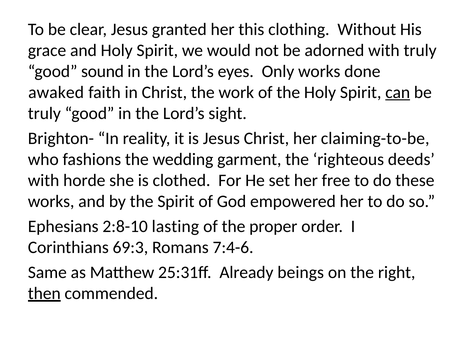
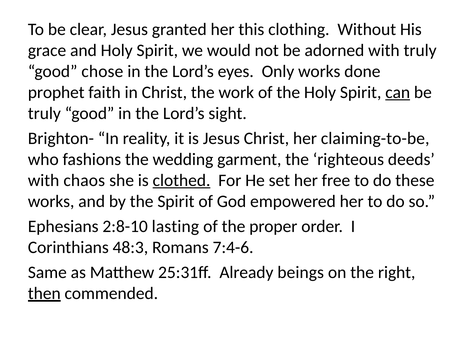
sound: sound -> chose
awaked: awaked -> prophet
horde: horde -> chaos
clothed underline: none -> present
69:3: 69:3 -> 48:3
